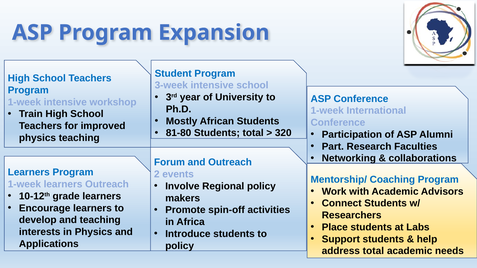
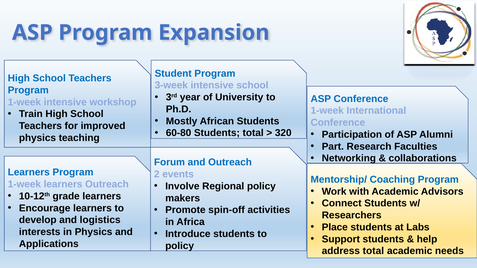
81-80: 81-80 -> 60-80
and teaching: teaching -> logistics
